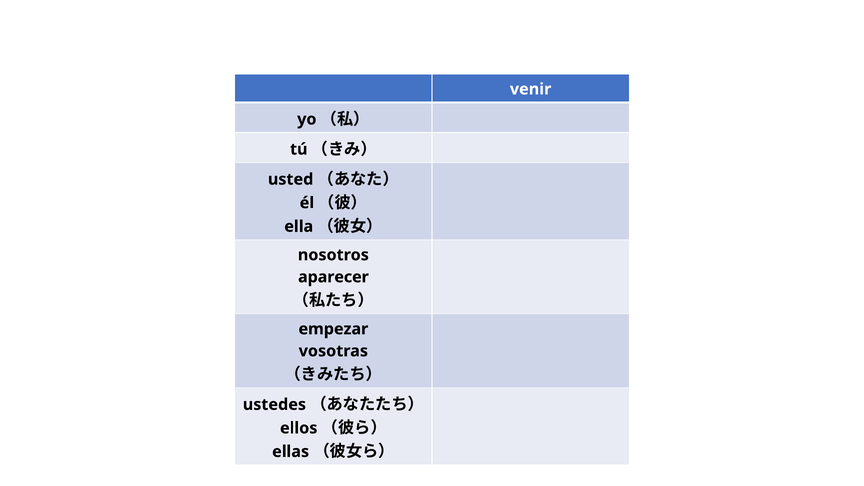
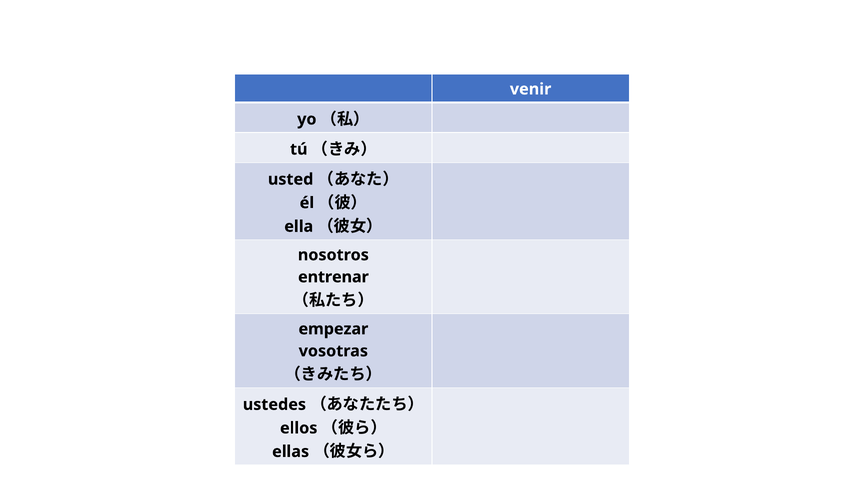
aparecer: aparecer -> entrenar
